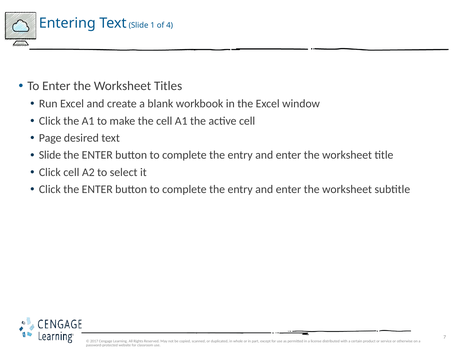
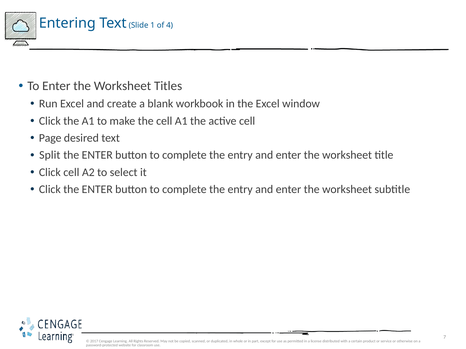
Slide at (50, 155): Slide -> Split
